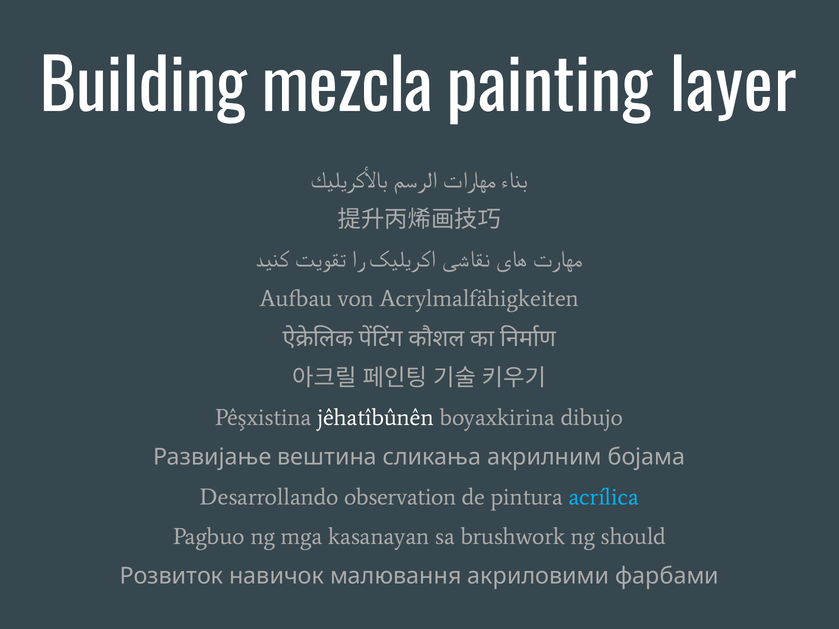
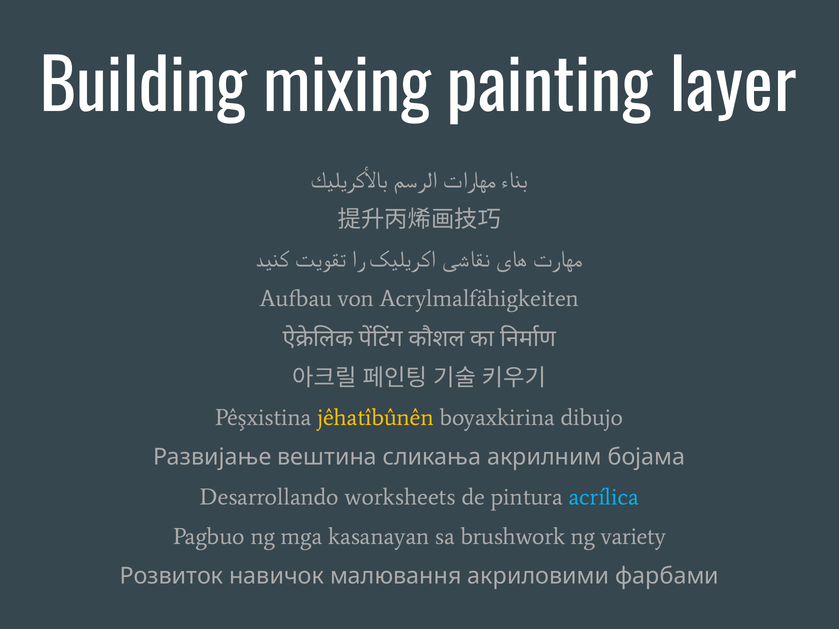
mezcla: mezcla -> mixing
jêhatîbûnên colour: white -> yellow
observation: observation -> worksheets
should: should -> variety
